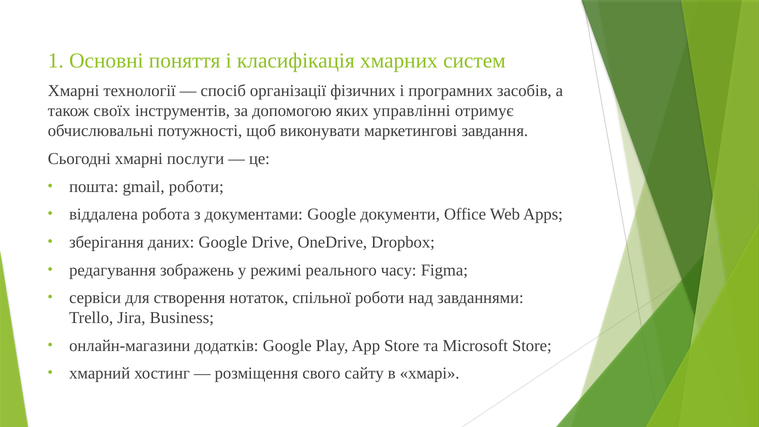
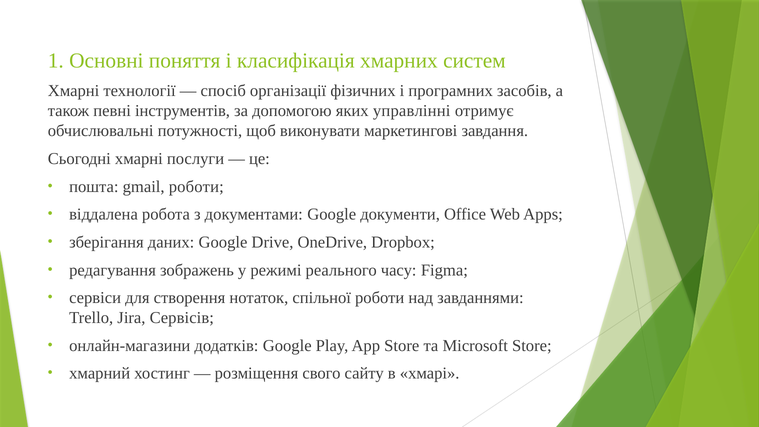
своїх: своїх -> певні
Business: Business -> Сервісів
